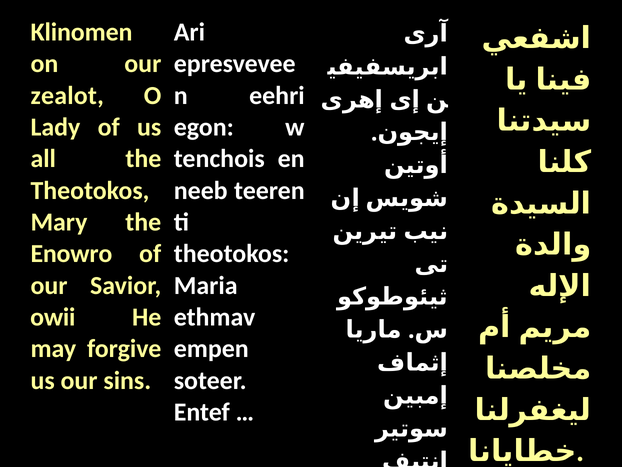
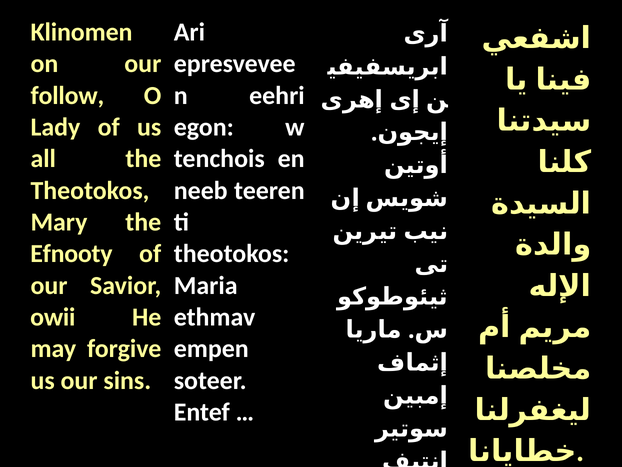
zealot: zealot -> follow
Enowro: Enowro -> Efnooty
